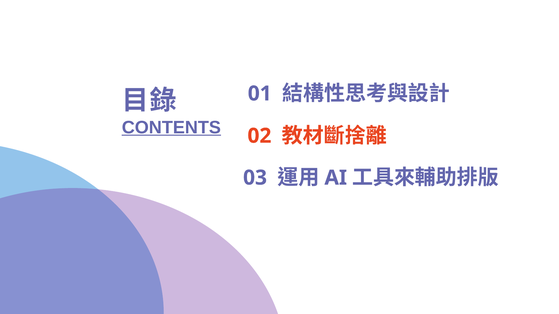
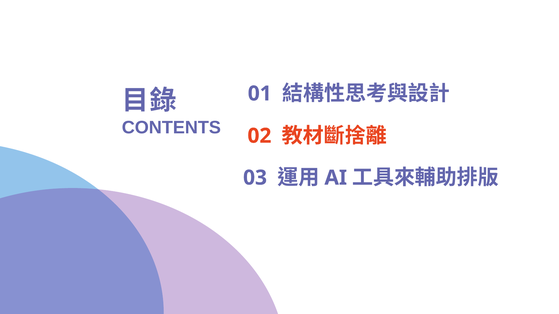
CONTENTS underline: present -> none
